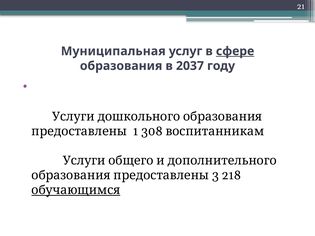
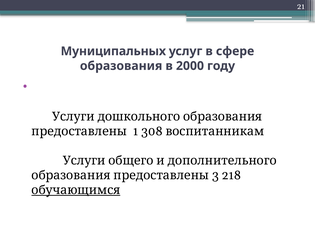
Муниципальная: Муниципальная -> Муниципальных
сфере underline: present -> none
2037: 2037 -> 2000
